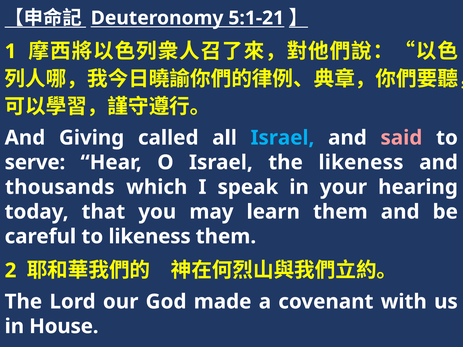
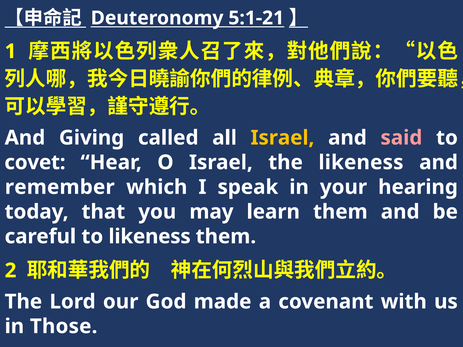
Israel at (282, 138) colour: light blue -> yellow
serve: serve -> covet
thousands: thousands -> remember
House: House -> Those
